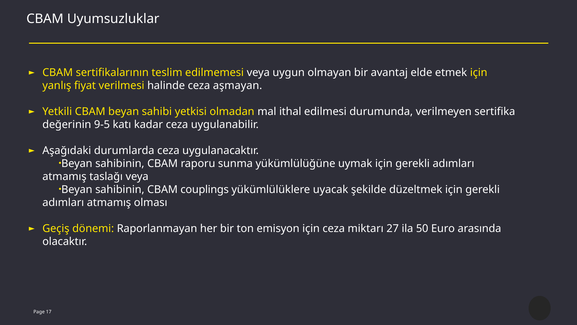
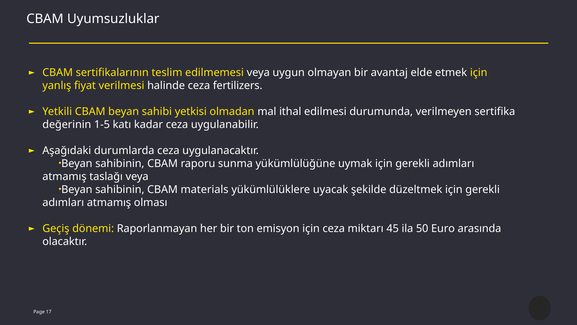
aşmayan: aşmayan -> fertilizers
9-5: 9-5 -> 1-5
couplings: couplings -> materials
27: 27 -> 45
